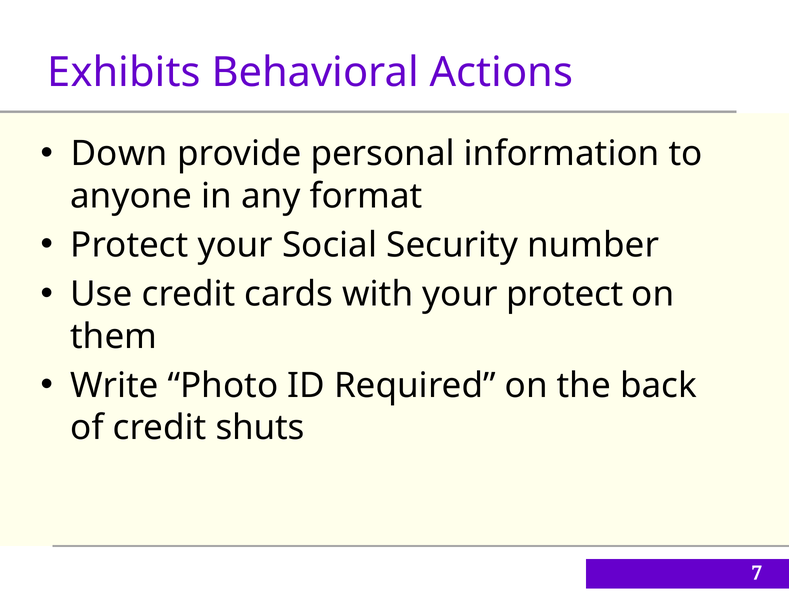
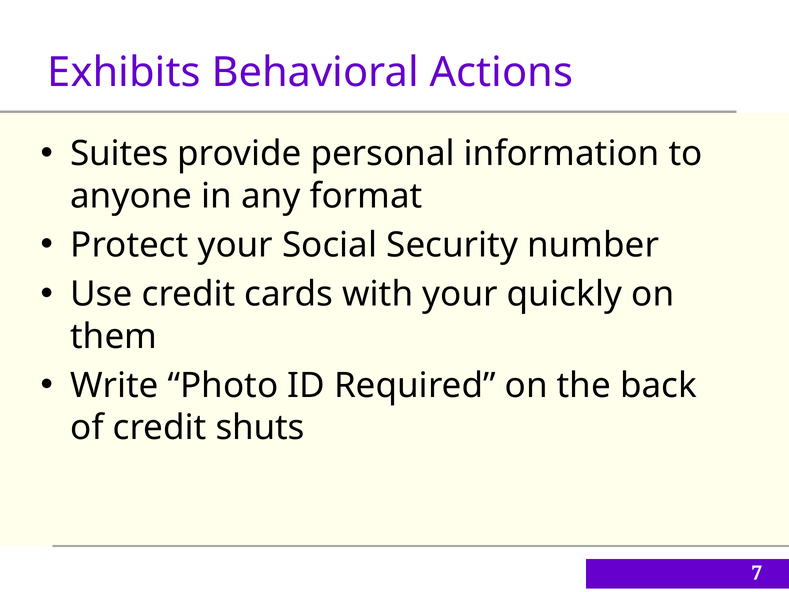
Down: Down -> Suites
your protect: protect -> quickly
